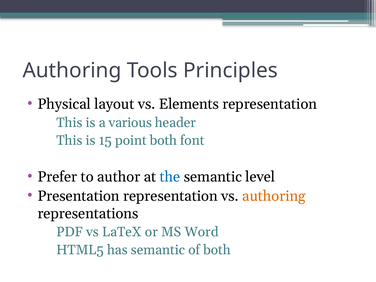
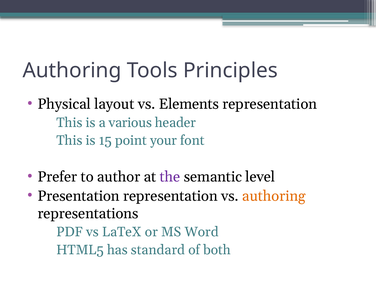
point both: both -> your
the colour: blue -> purple
has semantic: semantic -> standard
